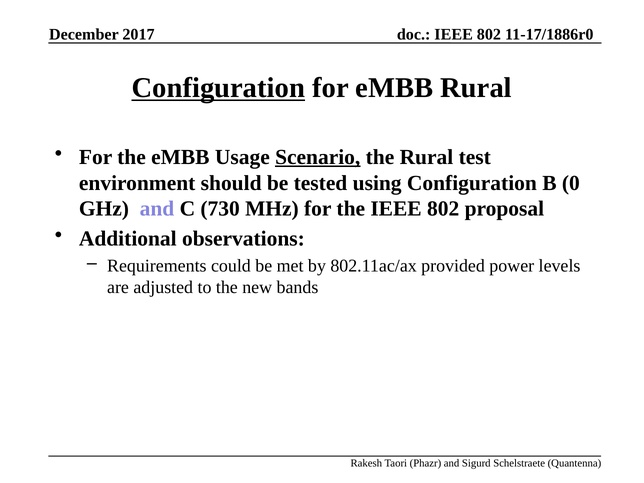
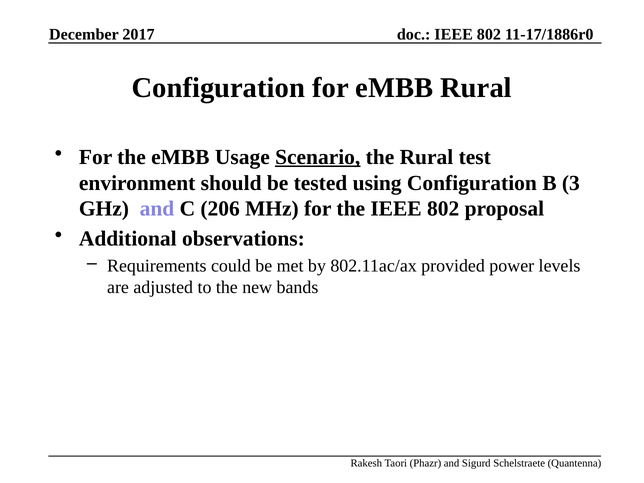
Configuration at (218, 88) underline: present -> none
0: 0 -> 3
730: 730 -> 206
